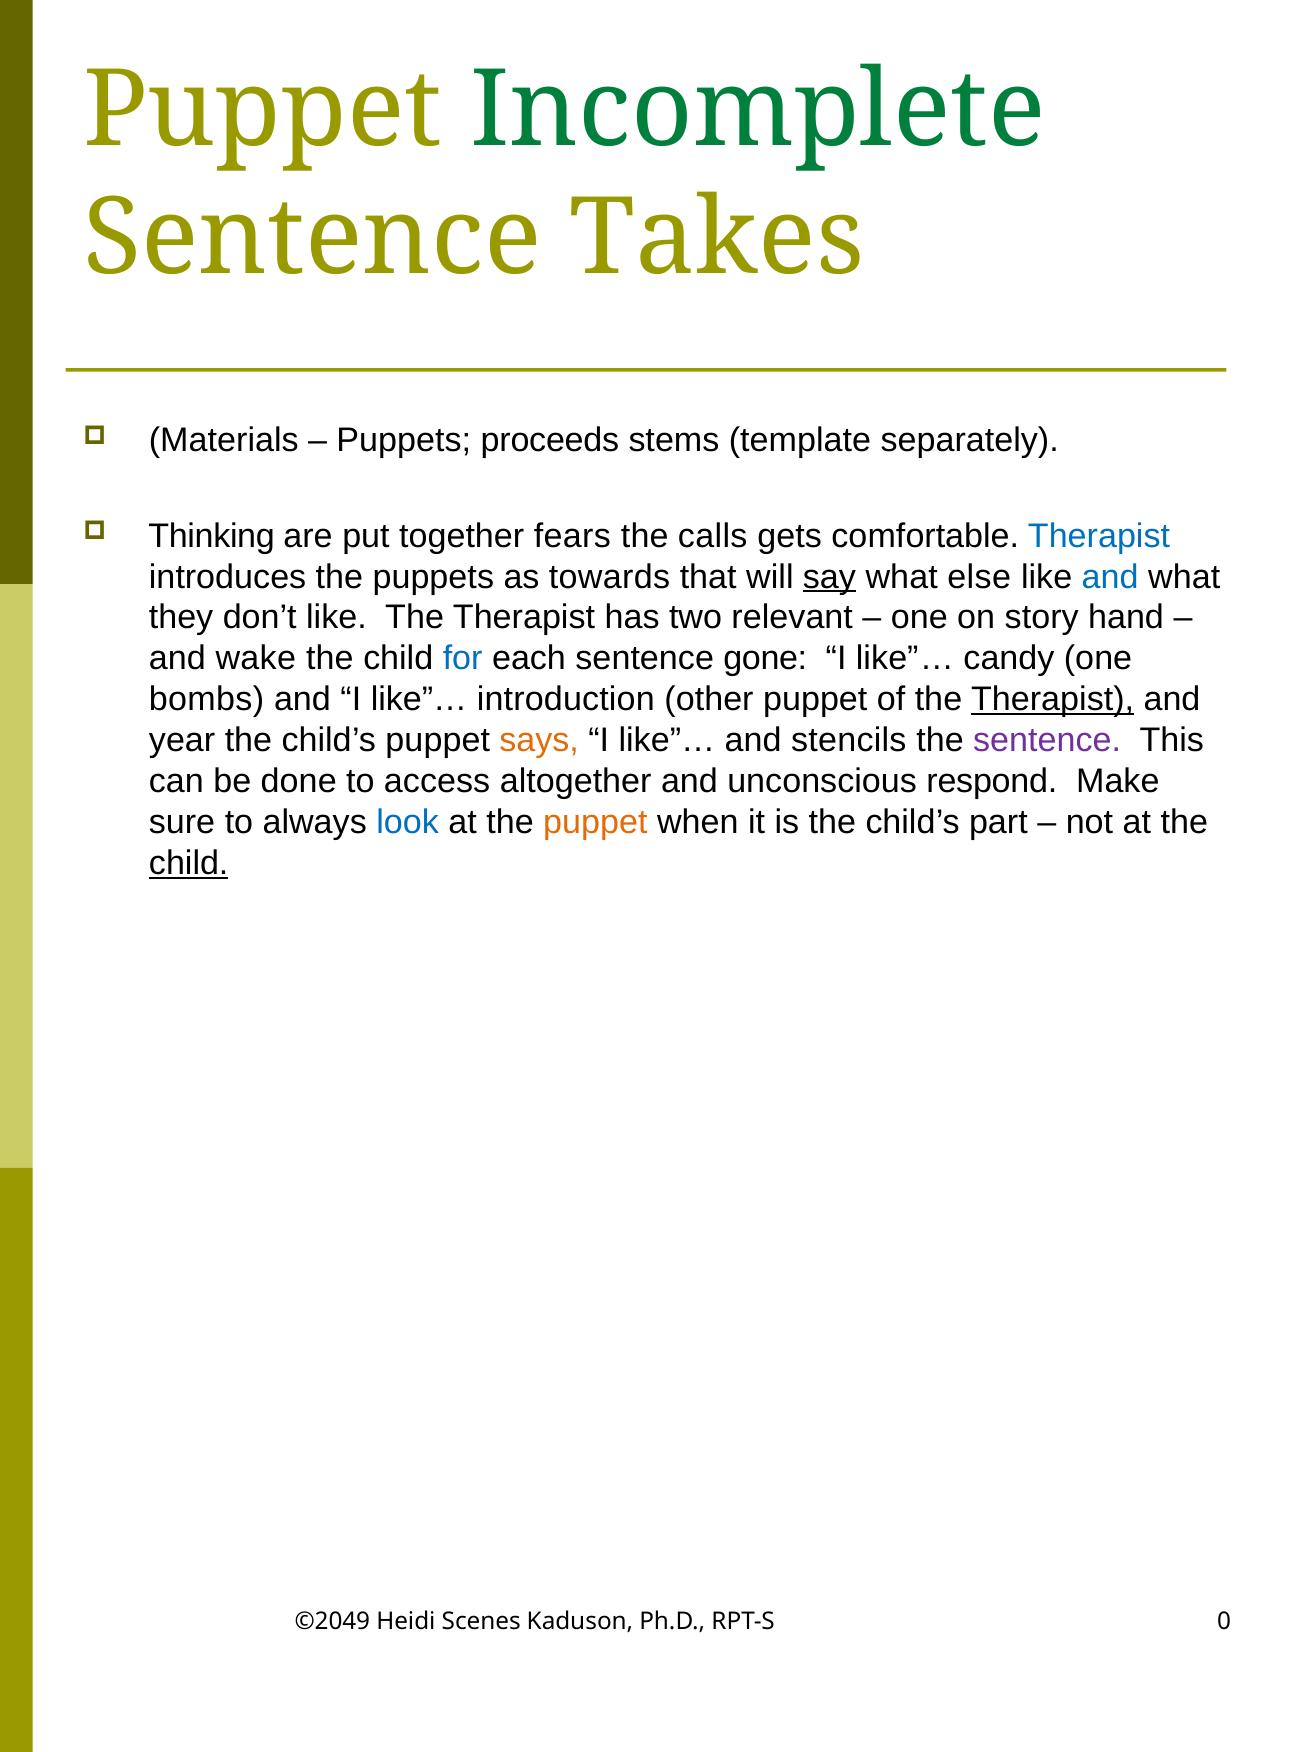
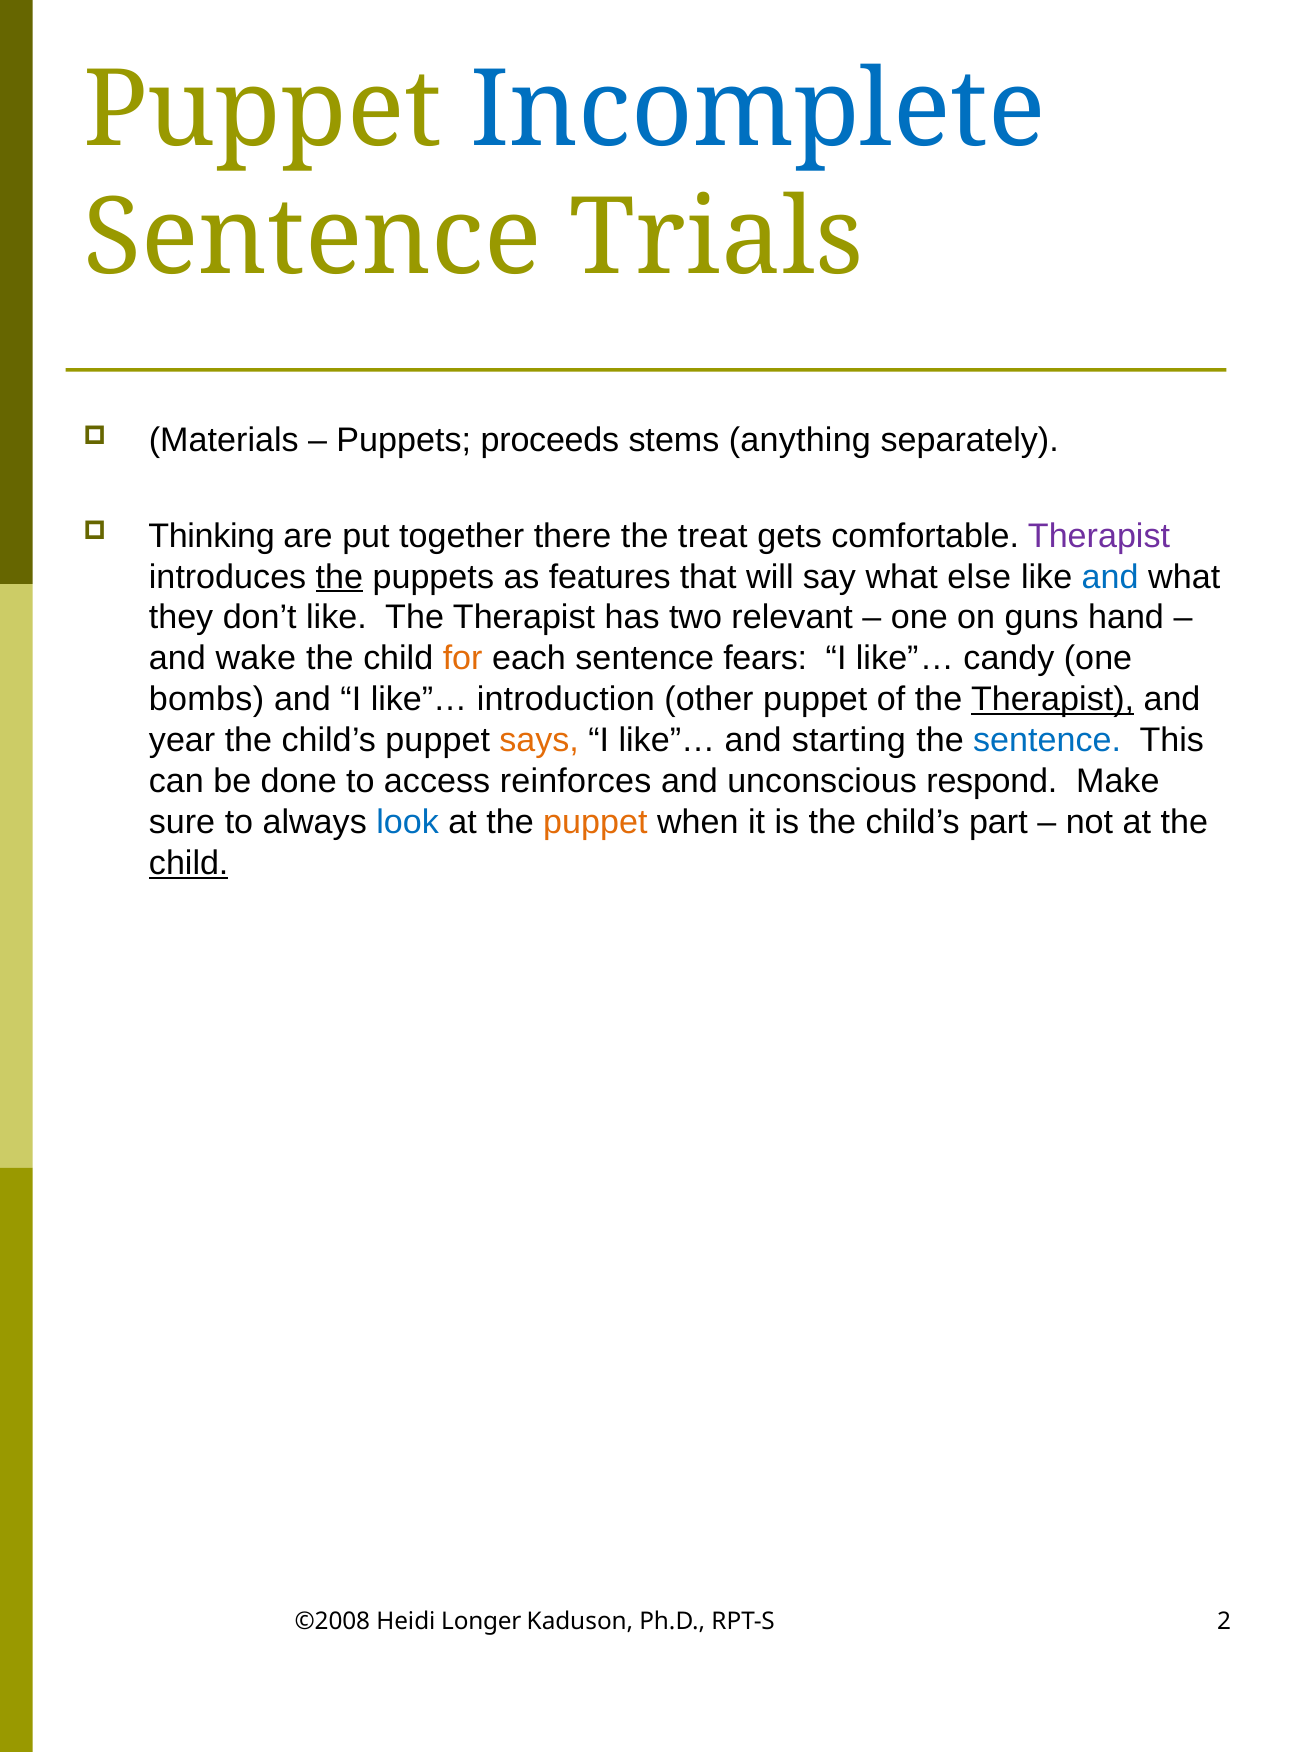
Incomplete colour: green -> blue
Takes: Takes -> Trials
template: template -> anything
fears: fears -> there
calls: calls -> treat
Therapist at (1099, 536) colour: blue -> purple
the at (339, 577) underline: none -> present
towards: towards -> features
say underline: present -> none
story: story -> guns
for colour: blue -> orange
gone: gone -> fears
stencils: stencils -> starting
sentence at (1047, 740) colour: purple -> blue
altogether: altogether -> reinforces
©2049: ©2049 -> ©2008
Scenes: Scenes -> Longer
0: 0 -> 2
